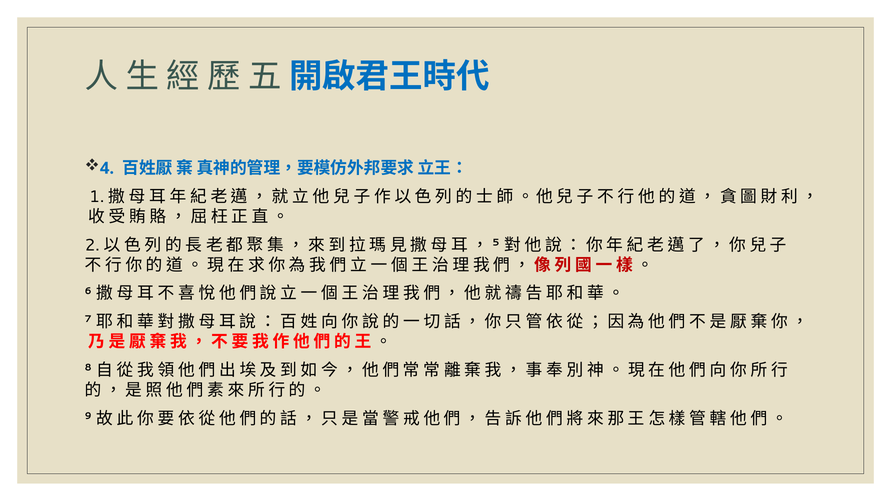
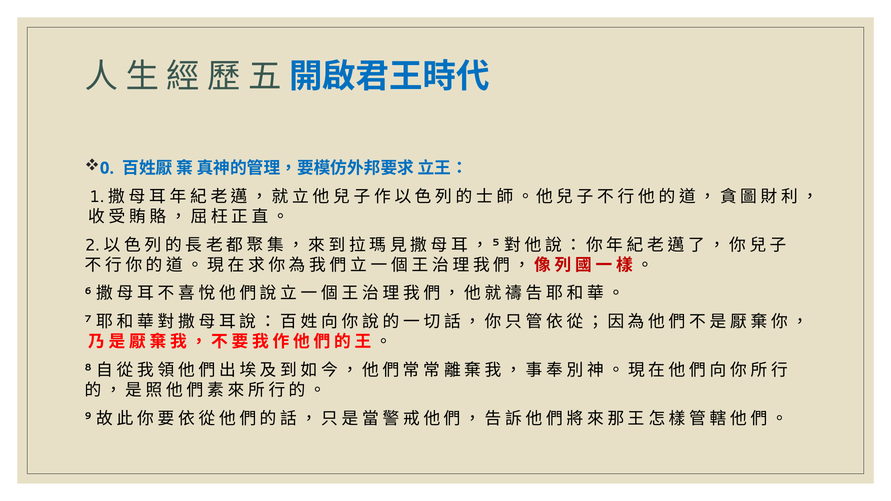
4: 4 -> 0
